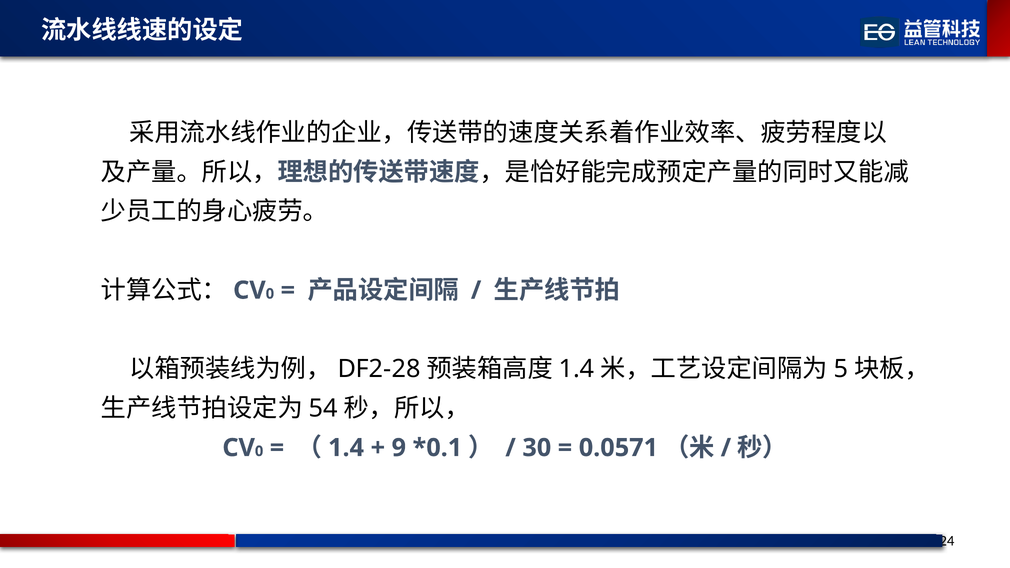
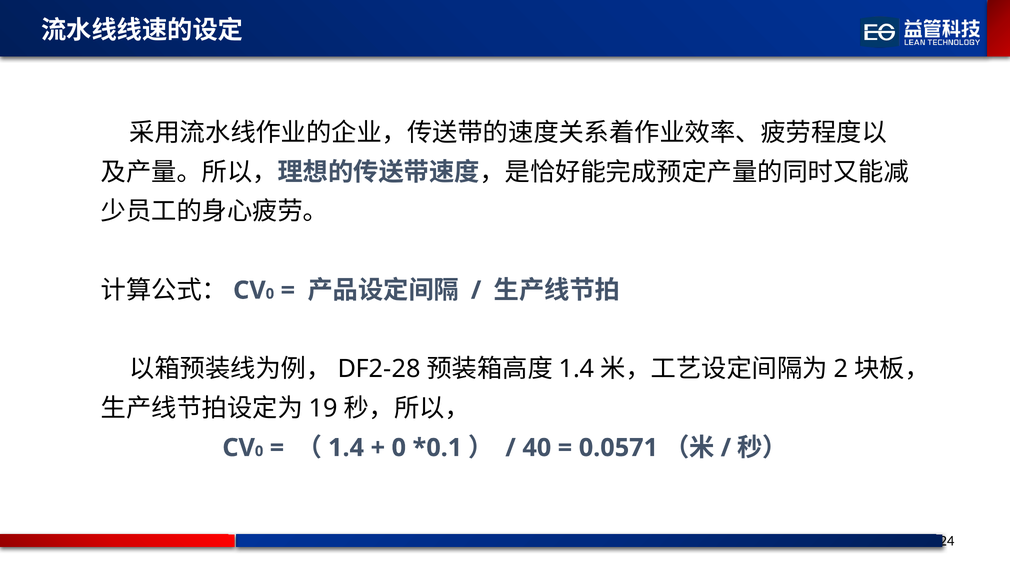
5: 5 -> 2
54: 54 -> 19
9 at (399, 448): 9 -> 0
30: 30 -> 40
